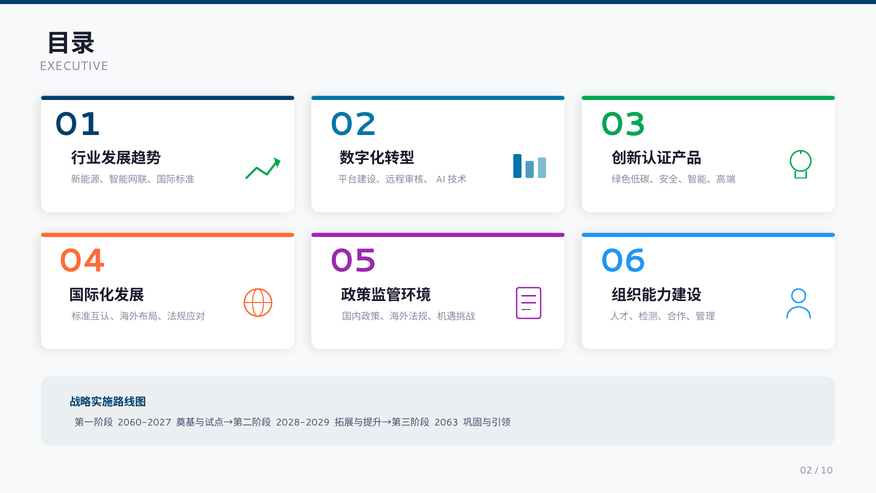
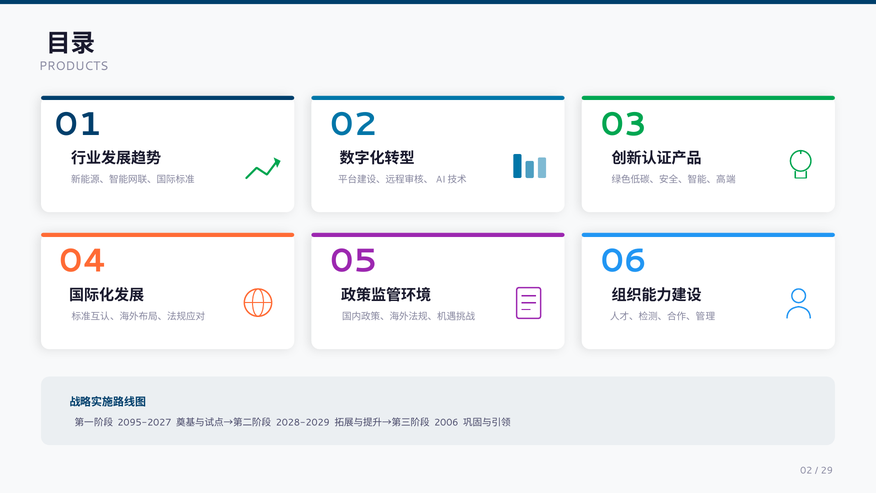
EXECUTIVE: EXECUTIVE -> PRODUCTS
2060-2027: 2060-2027 -> 2095-2027
2063: 2063 -> 2006
10: 10 -> 29
